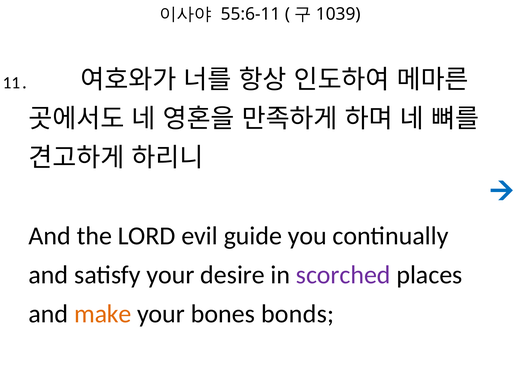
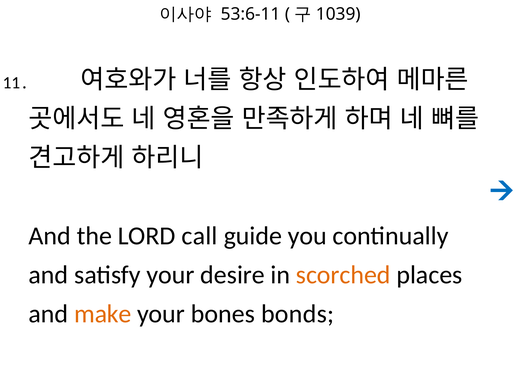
55:6-11: 55:6-11 -> 53:6-11
evil: evil -> call
scorched colour: purple -> orange
